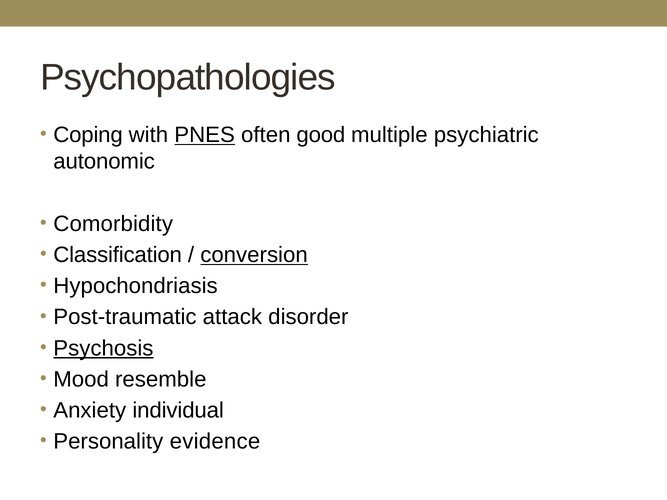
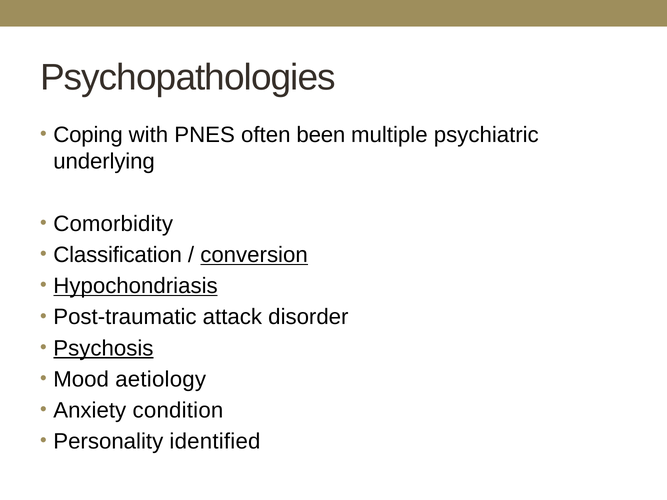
PNES underline: present -> none
good: good -> been
autonomic: autonomic -> underlying
Hypochondriasis underline: none -> present
resemble: resemble -> aetiology
individual: individual -> condition
evidence: evidence -> identified
